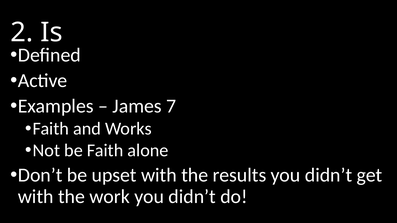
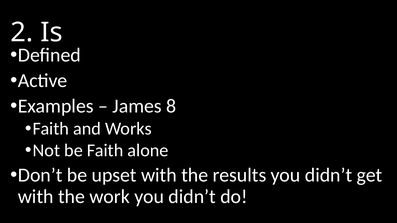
7: 7 -> 8
